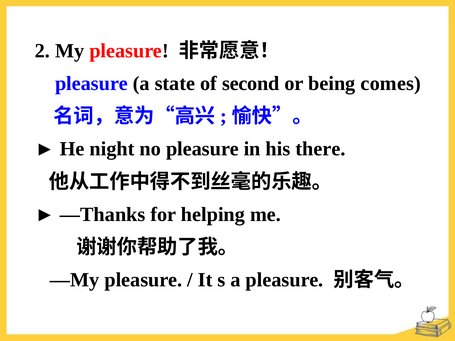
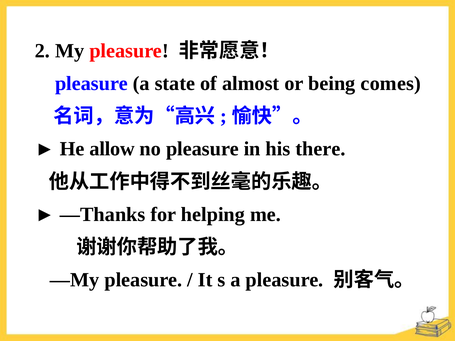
second: second -> almost
night: night -> allow
